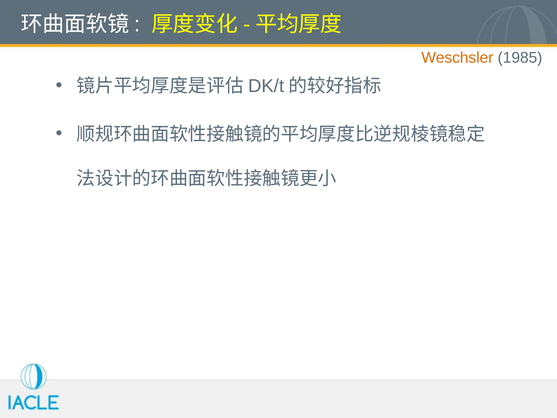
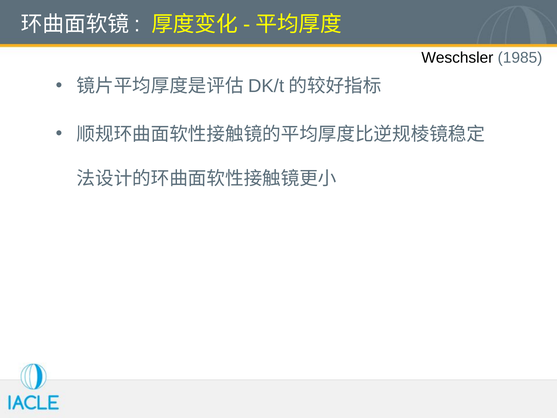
Weschsler colour: orange -> black
